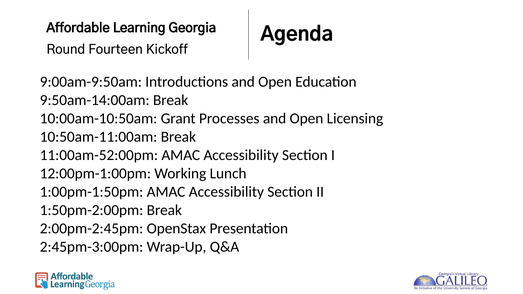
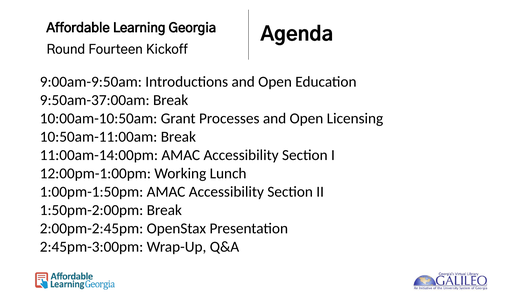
9:50am-14:00am: 9:50am-14:00am -> 9:50am-37:00am
11:00am-52:00pm: 11:00am-52:00pm -> 11:00am-14:00pm
